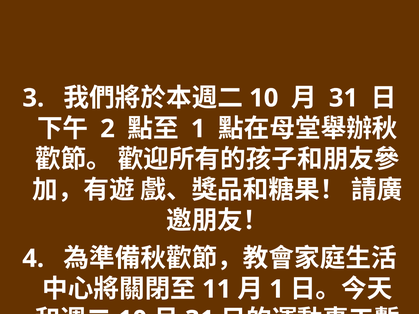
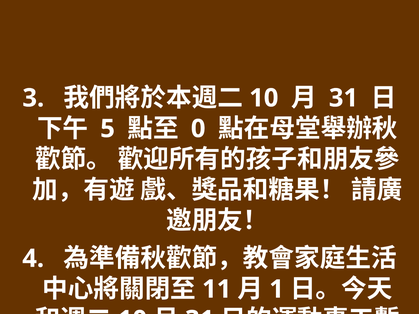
2: 2 -> 5
1 at (198, 129): 1 -> 0
